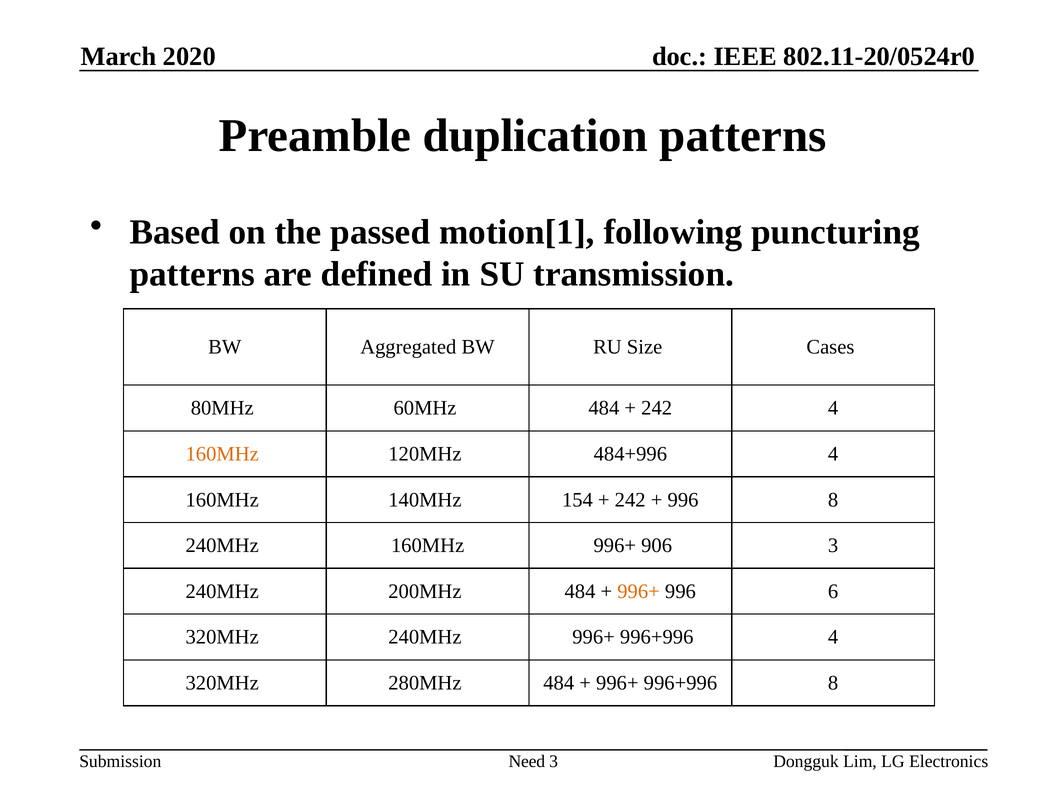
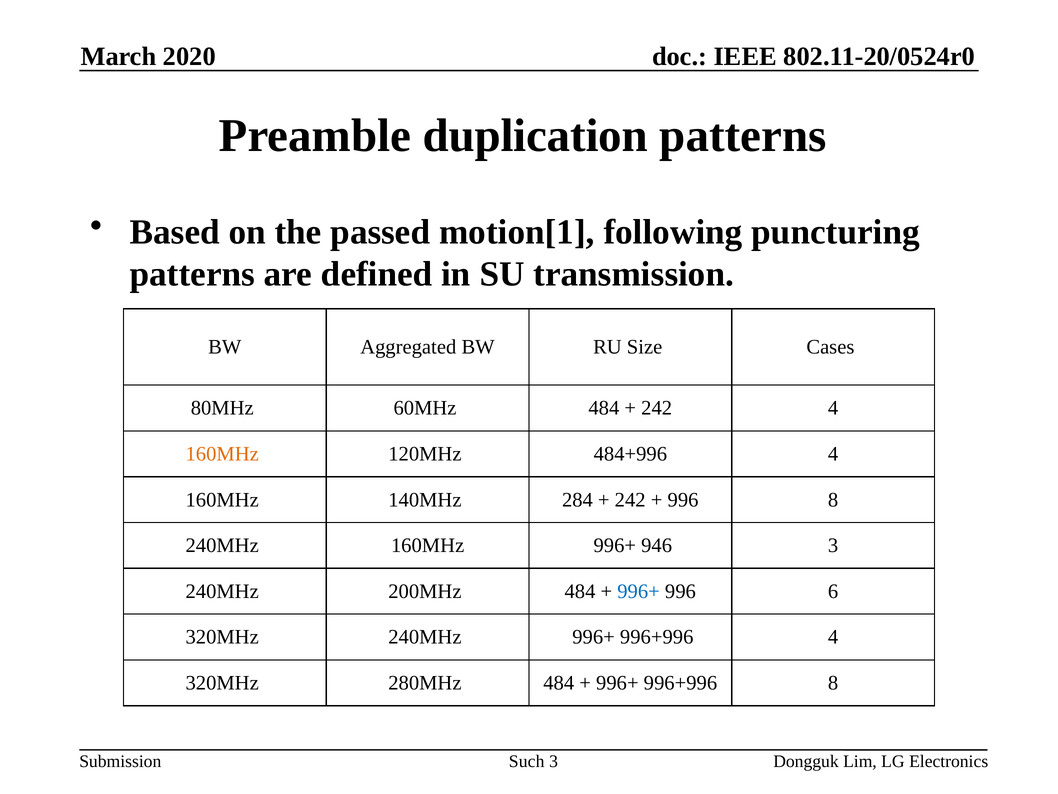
154: 154 -> 284
906: 906 -> 946
996+ at (639, 591) colour: orange -> blue
Need: Need -> Such
